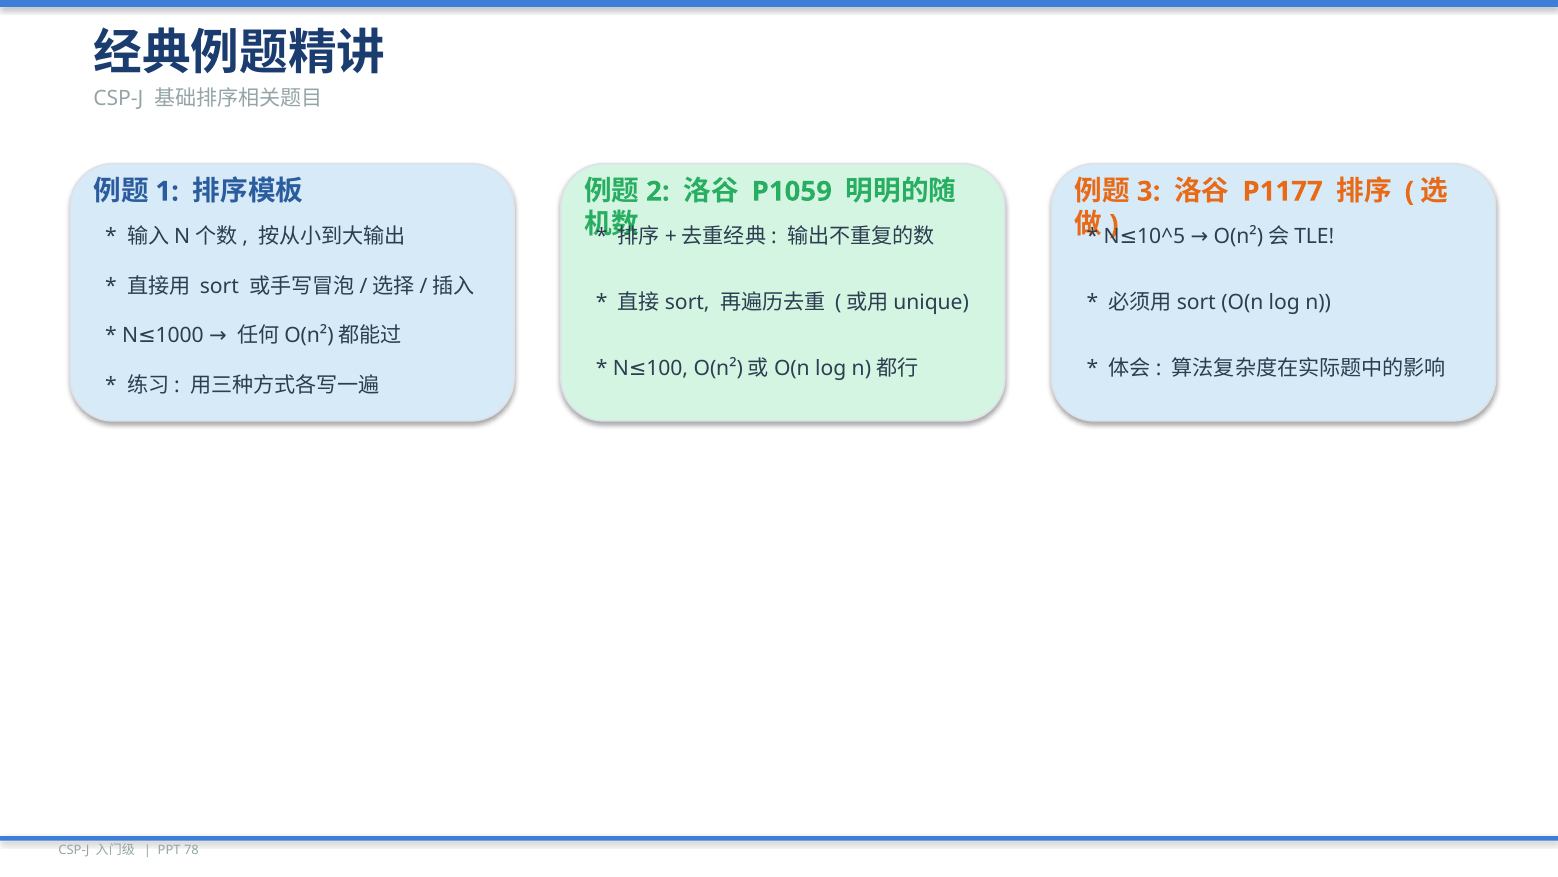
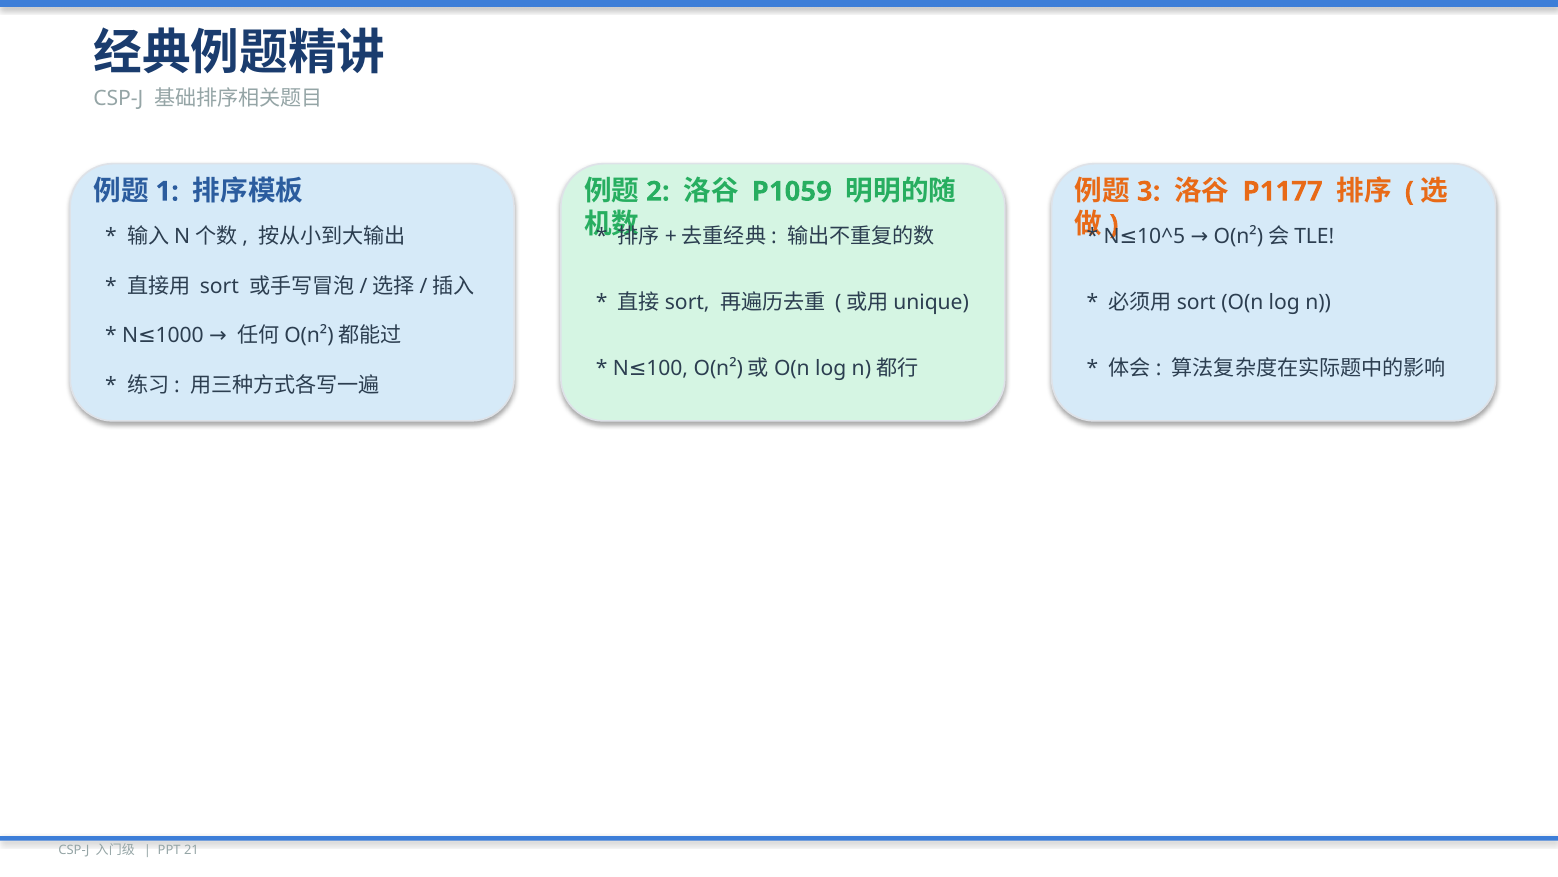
78: 78 -> 21
